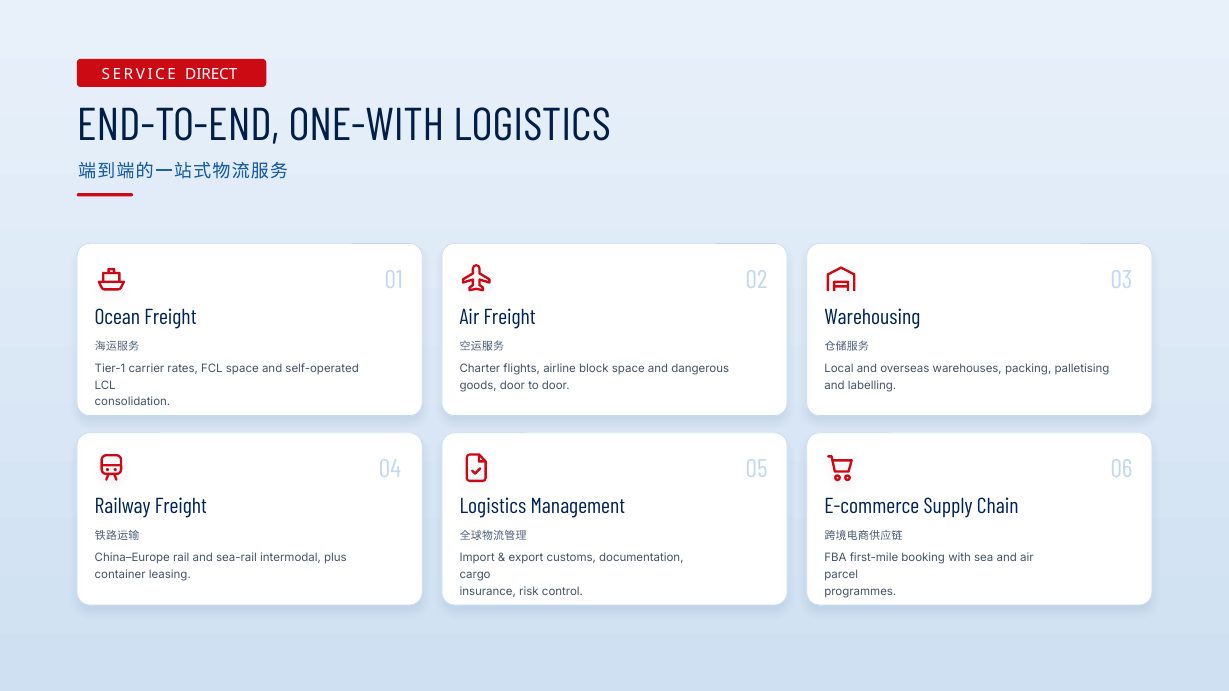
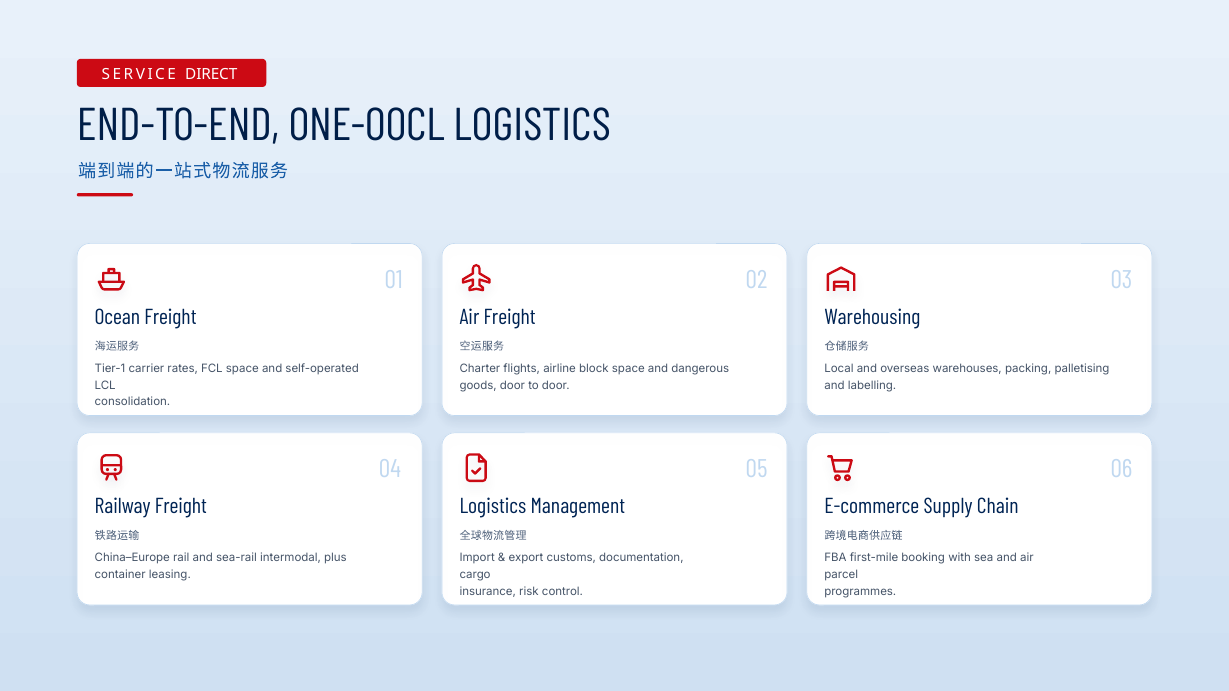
ONE-WITH: ONE-WITH -> ONE-OOCL
